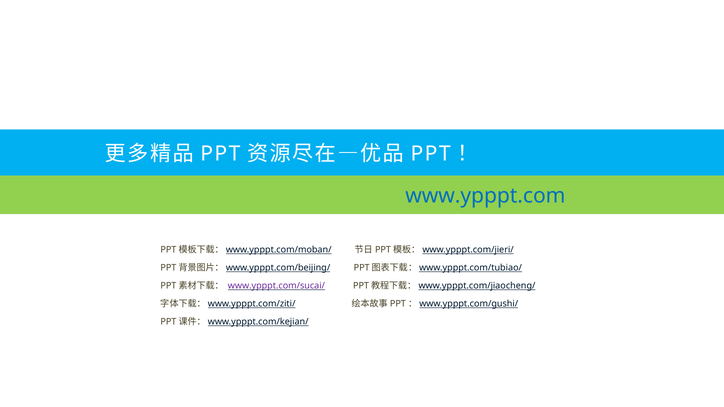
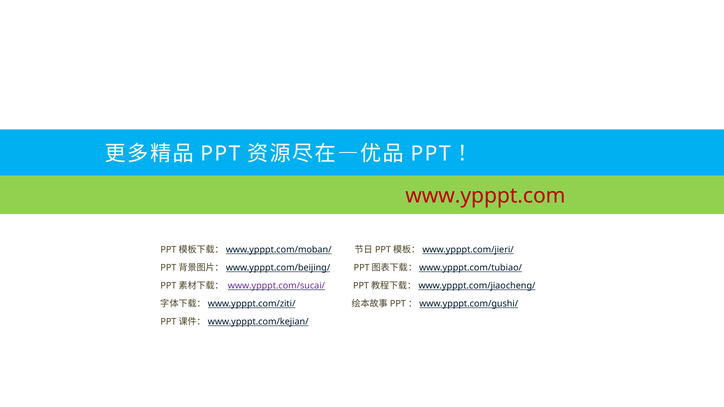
www.ypppt.com colour: blue -> red
